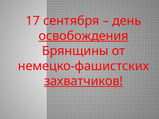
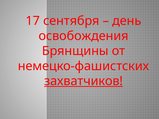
освобождения underline: present -> none
